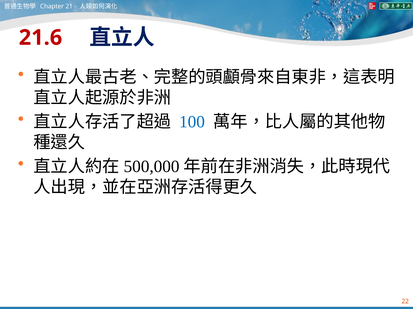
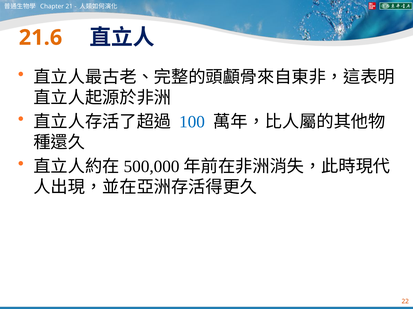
21.6 colour: red -> orange
